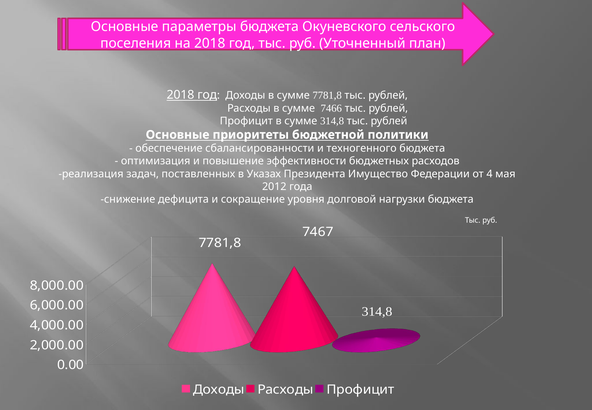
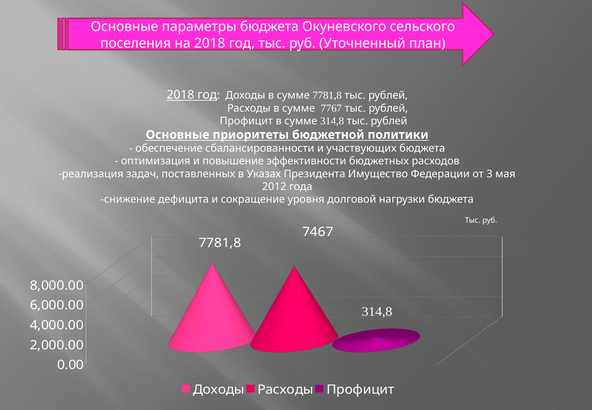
7466: 7466 -> 7767
техногенного: техногенного -> участвующих
4: 4 -> 3
